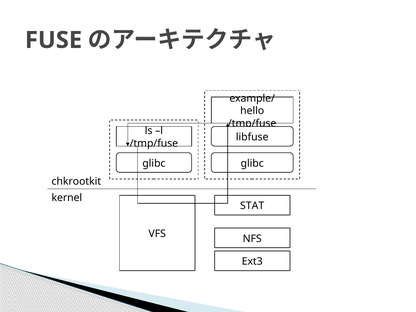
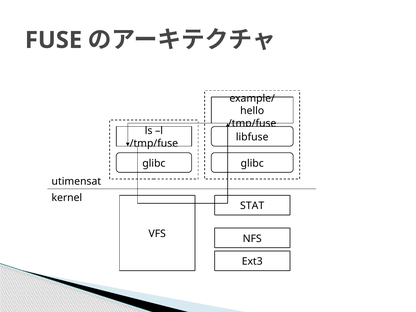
chkrootkit: chkrootkit -> utimensat
